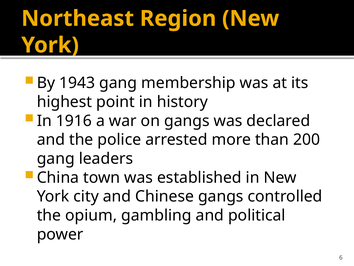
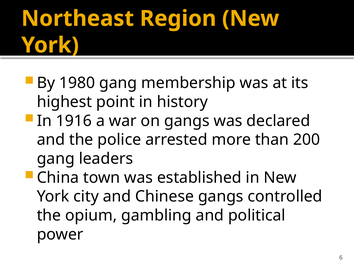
1943: 1943 -> 1980
